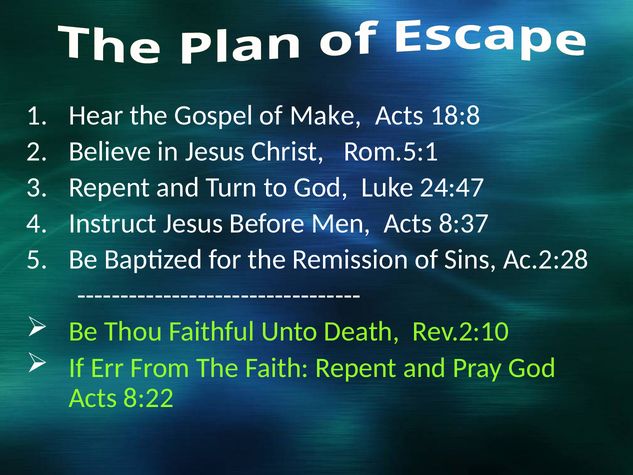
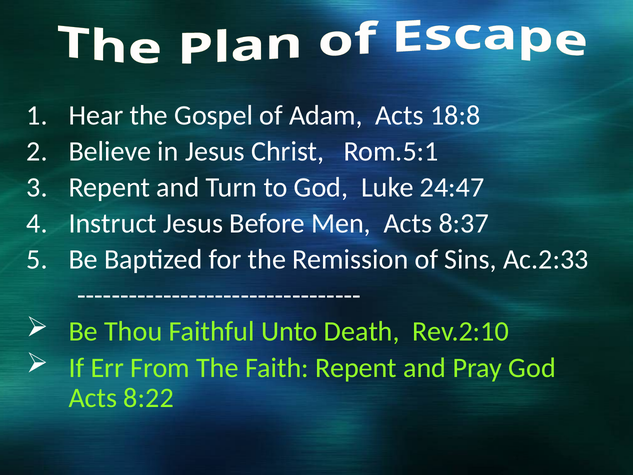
Make: Make -> Adam
Ac.2:28: Ac.2:28 -> Ac.2:33
